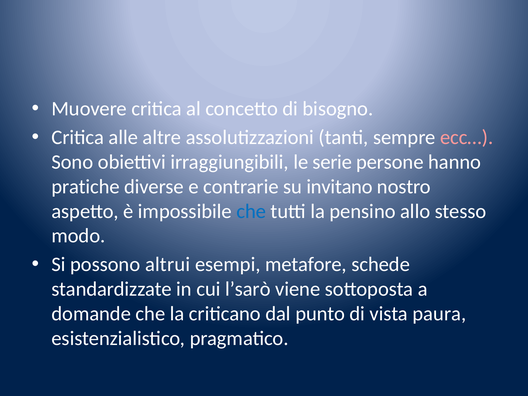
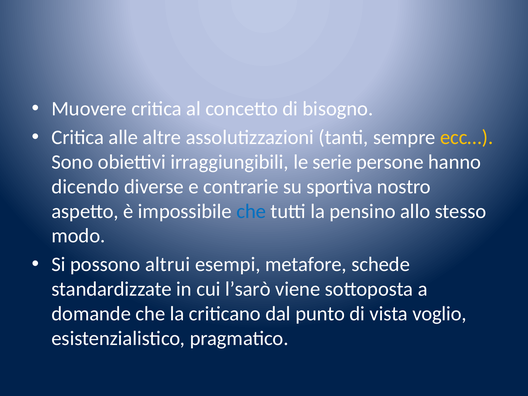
ecc… colour: pink -> yellow
pratiche: pratiche -> dicendo
invitano: invitano -> sportiva
paura: paura -> voglio
